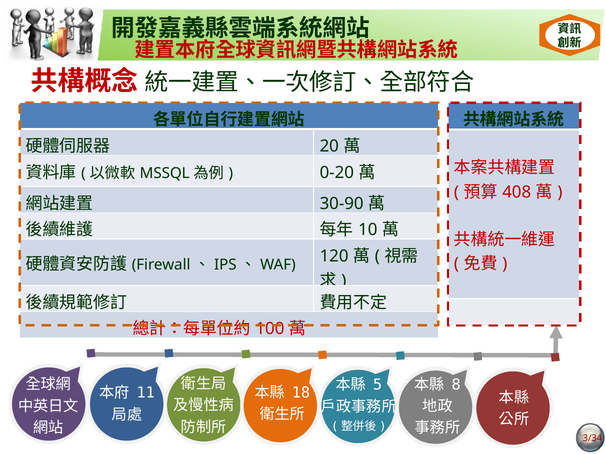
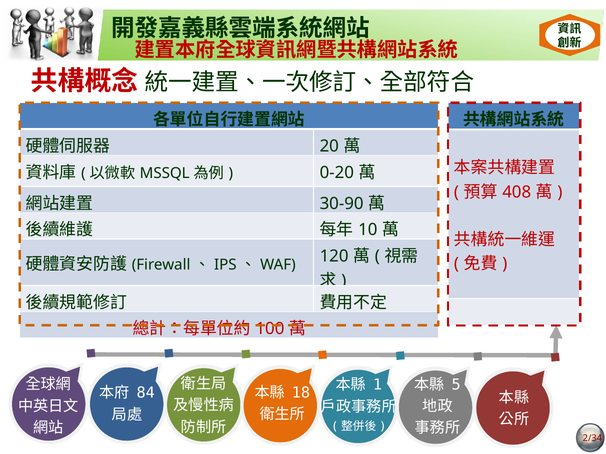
8: 8 -> 5
5: 5 -> 1
11: 11 -> 84
3/34: 3/34 -> 2/34
